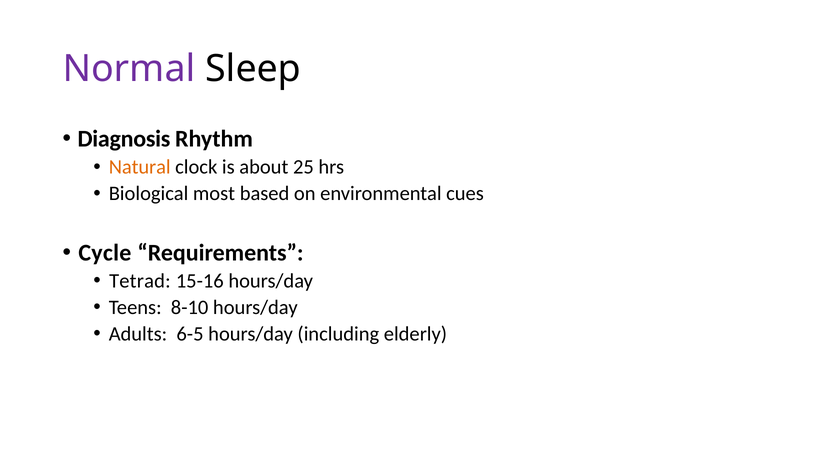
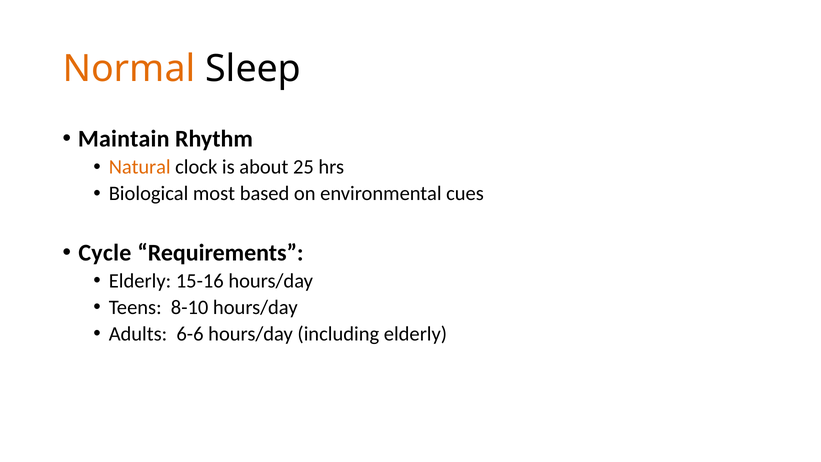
Normal colour: purple -> orange
Diagnosis: Diagnosis -> Maintain
Tetrad at (140, 281): Tetrad -> Elderly
6-5: 6-5 -> 6-6
